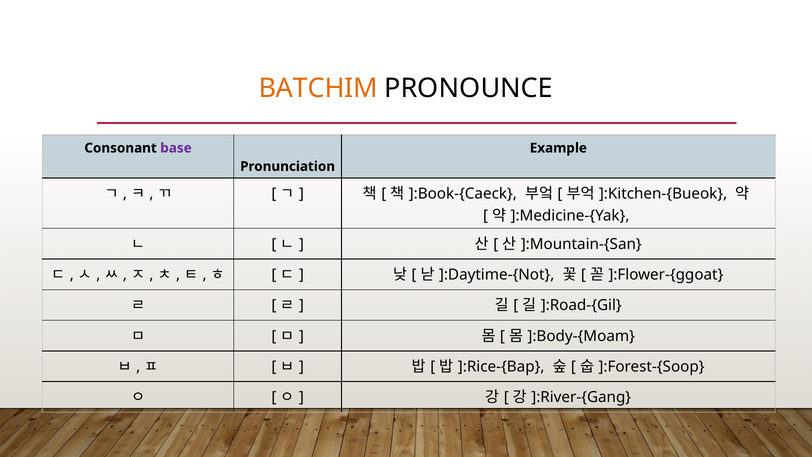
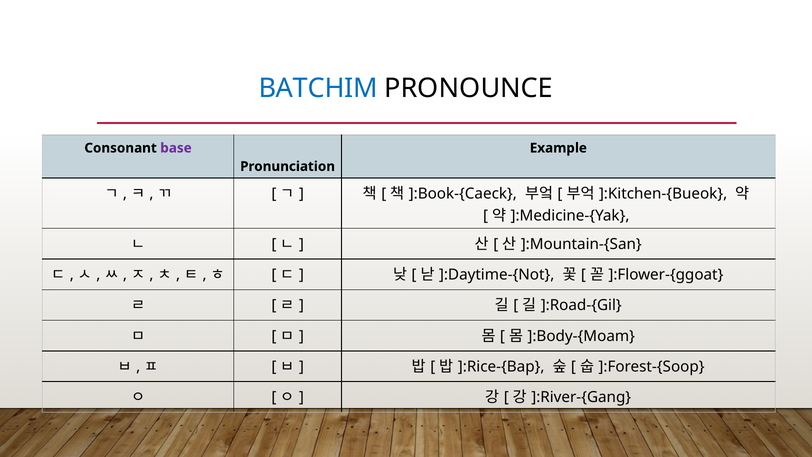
BATCHIM colour: orange -> blue
